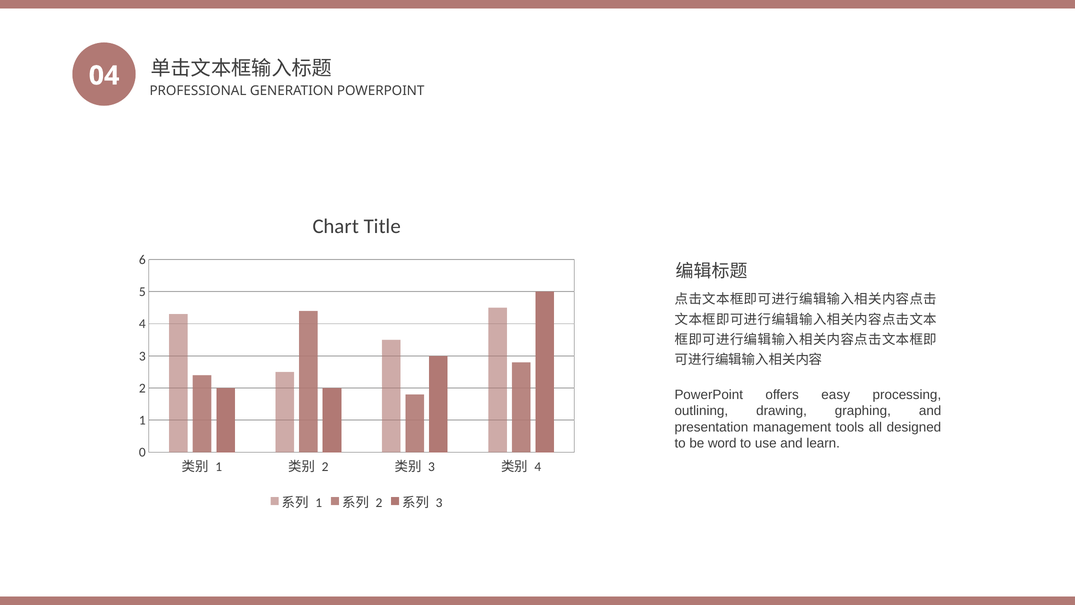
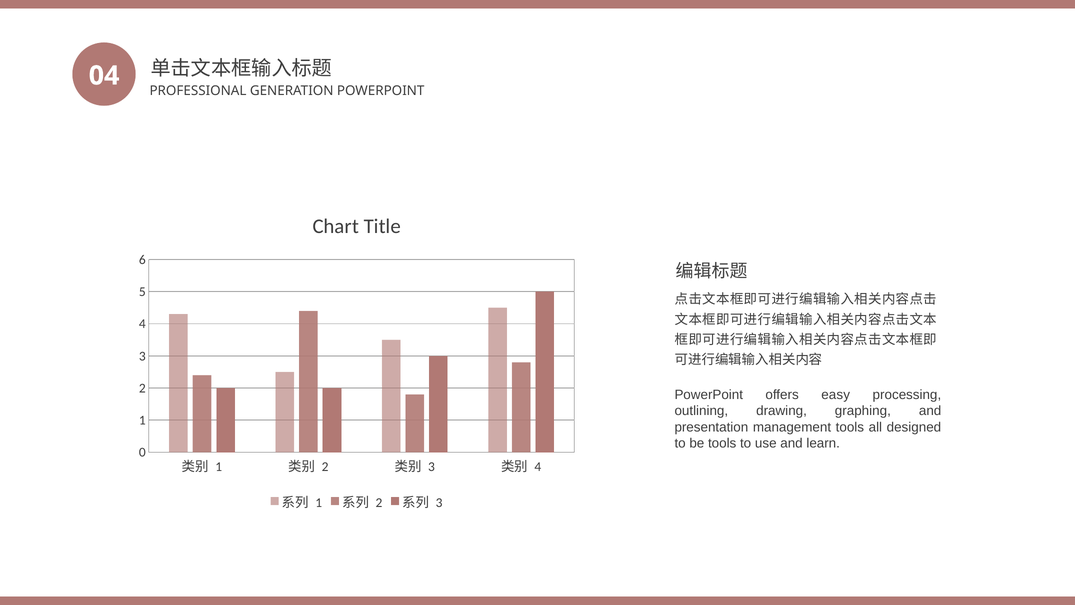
be word: word -> tools
